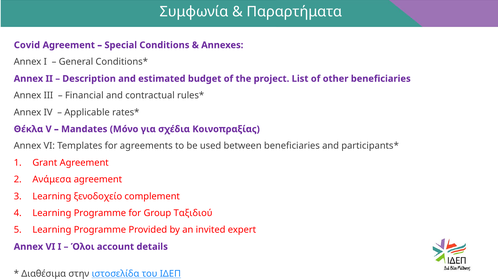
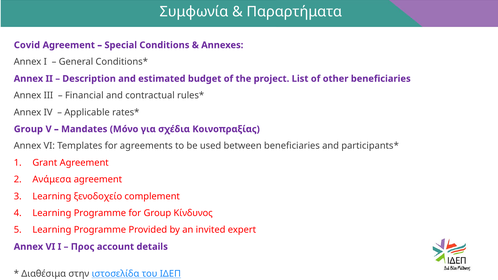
Θέκλα at (28, 129): Θέκλα -> Group
Ταξιδιού: Ταξιδιού -> Κίνδυνος
Όλοι: Όλοι -> Προς
